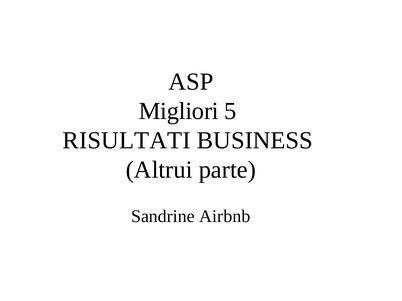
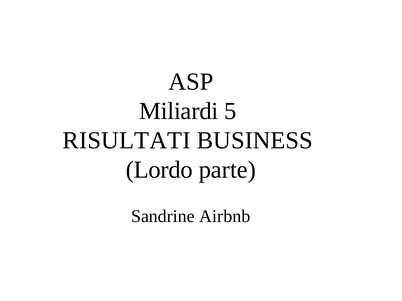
Migliori: Migliori -> Miliardi
Altrui: Altrui -> Lordo
